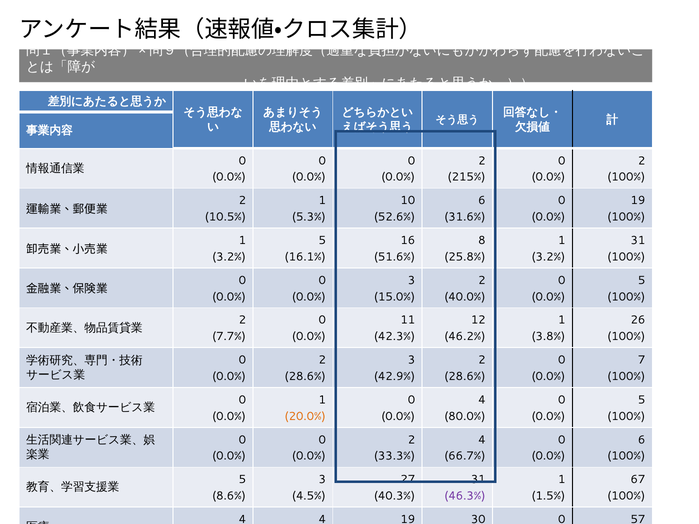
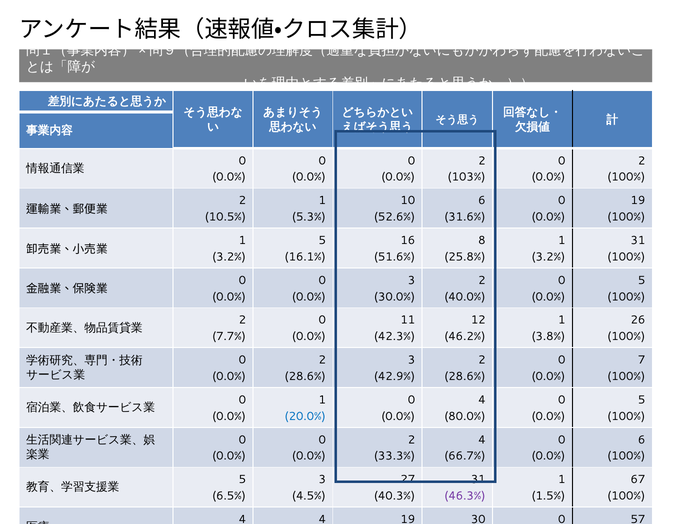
215%: 215% -> 103%
15.0%: 15.0% -> 30.0%
20.0% colour: orange -> blue
8.6%: 8.6% -> 6.5%
